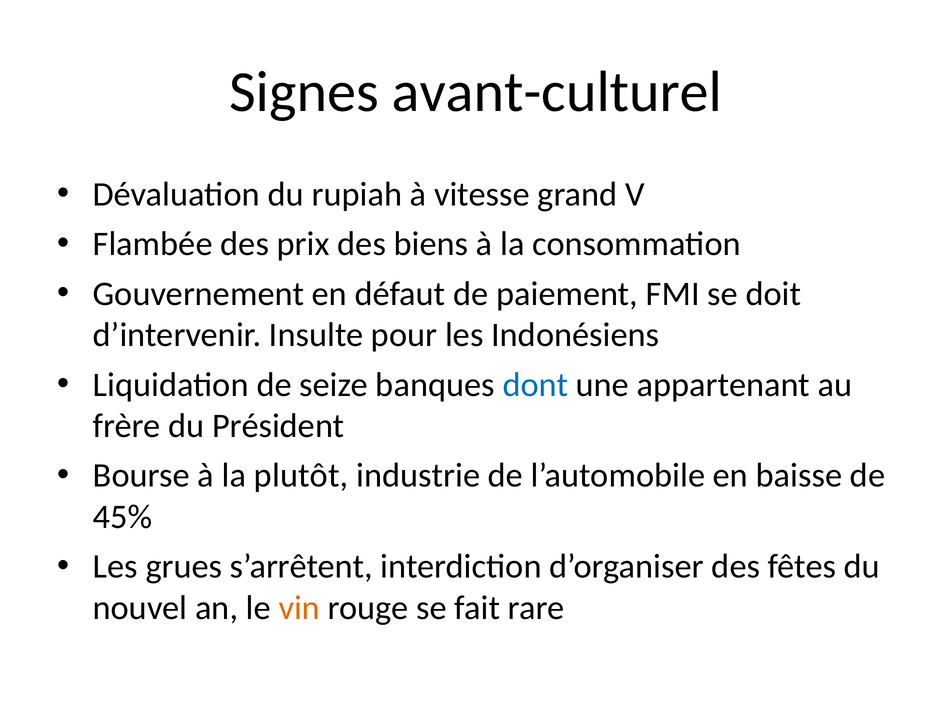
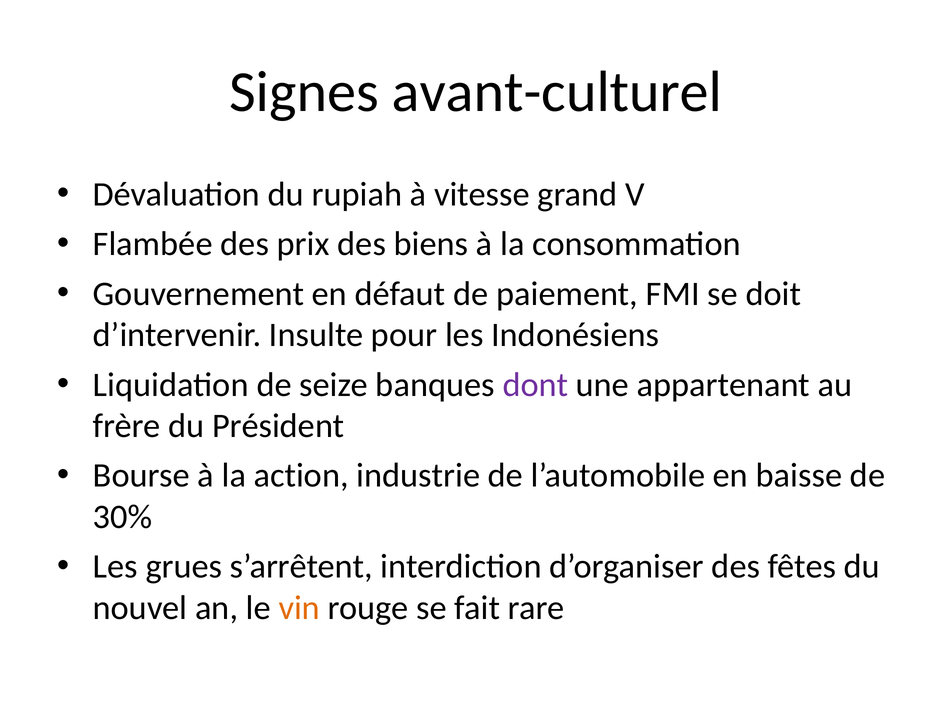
dont colour: blue -> purple
plutôt: plutôt -> action
45%: 45% -> 30%
